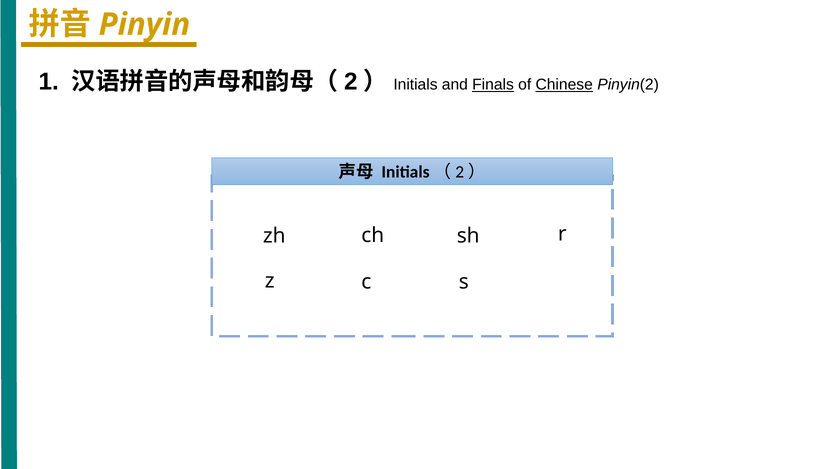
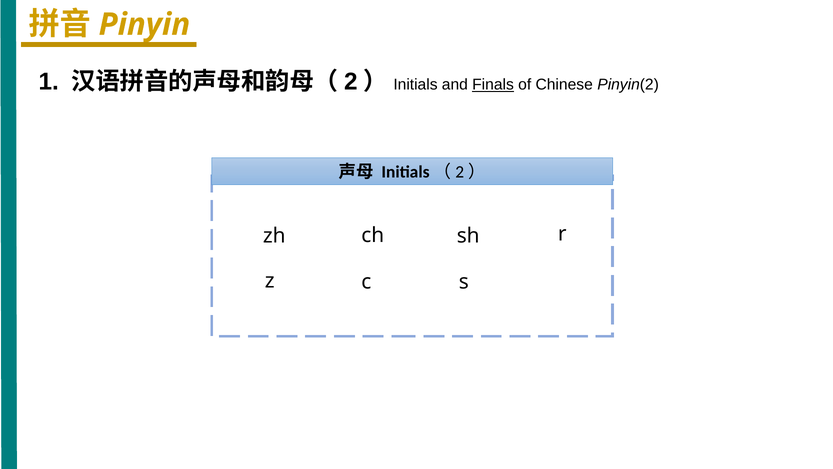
Chinese underline: present -> none
